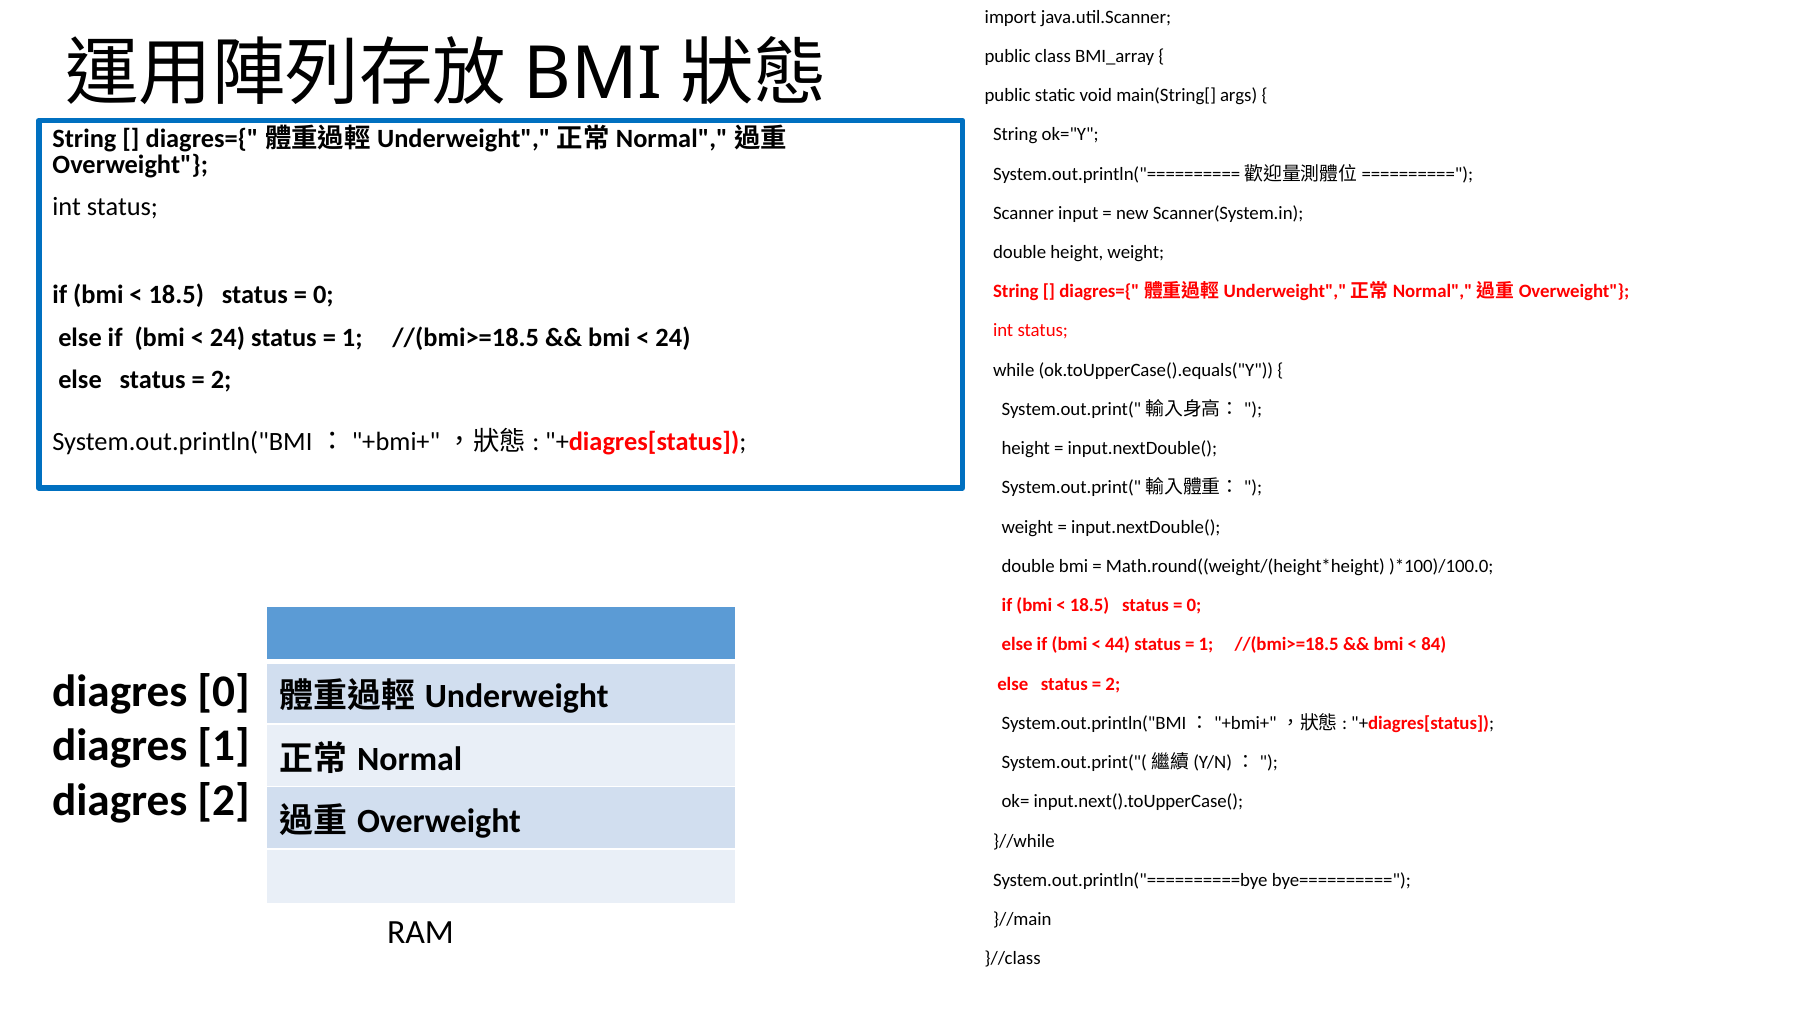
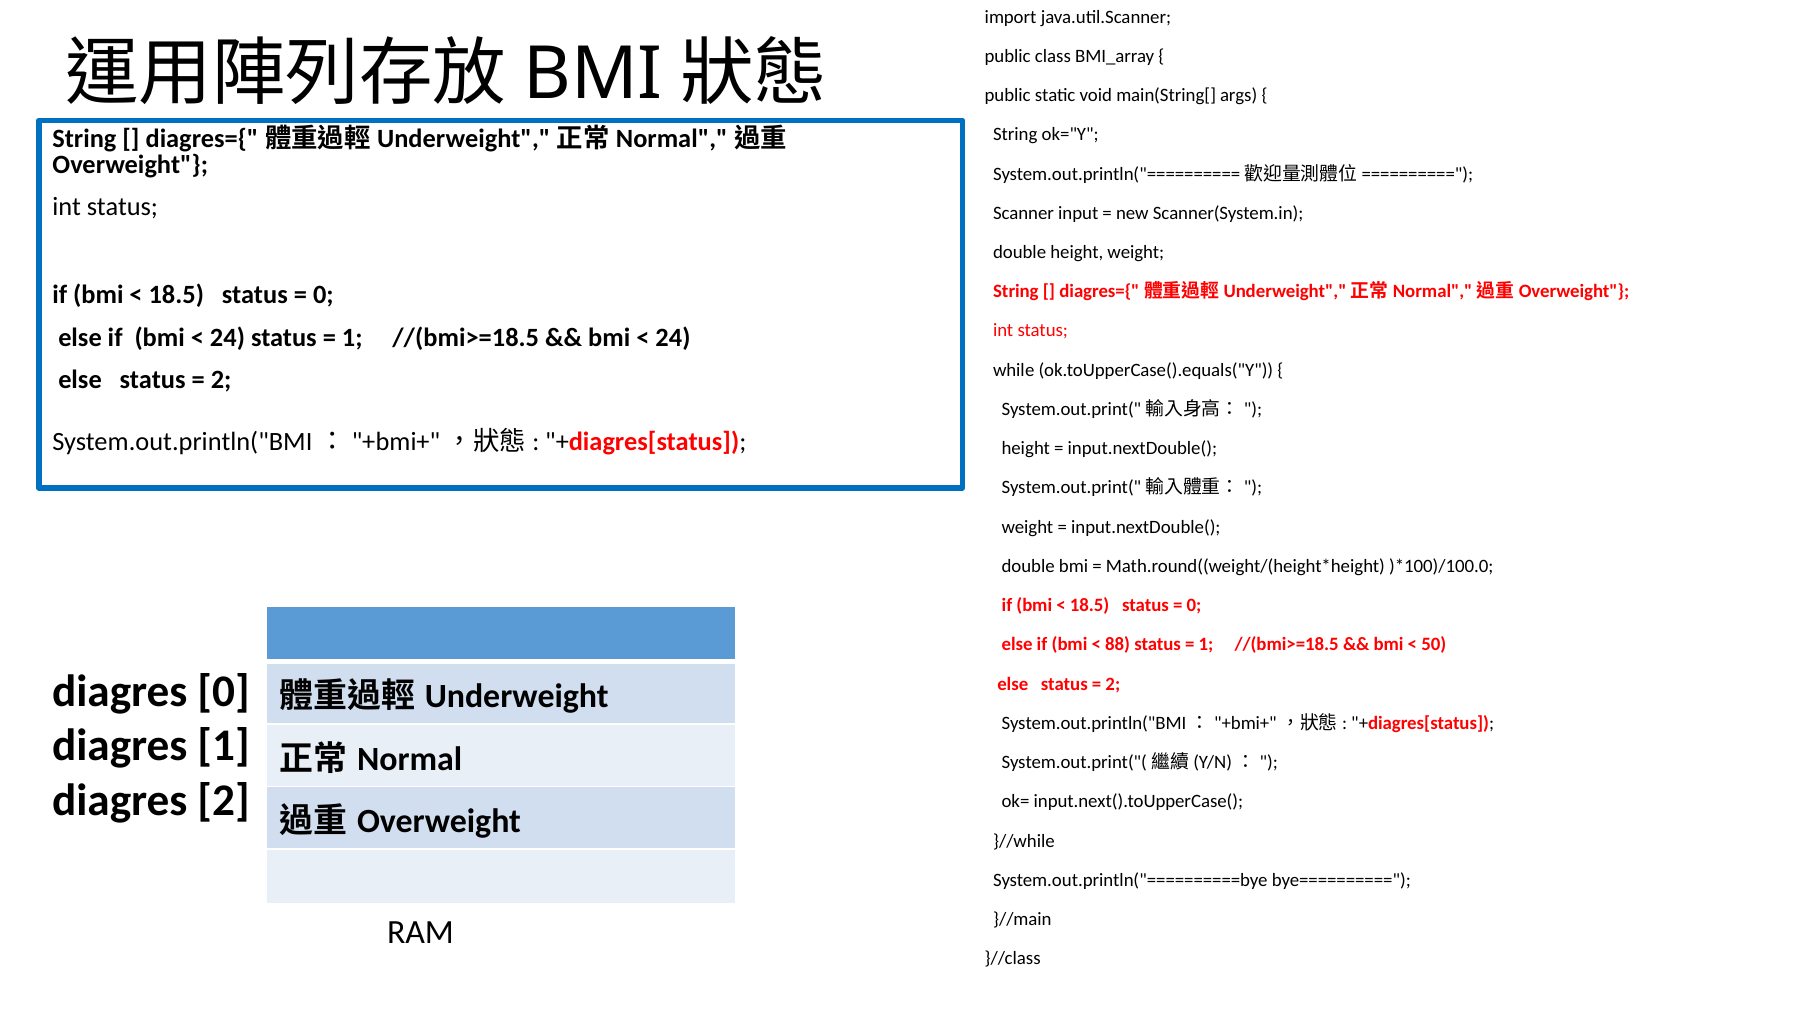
44: 44 -> 88
84: 84 -> 50
